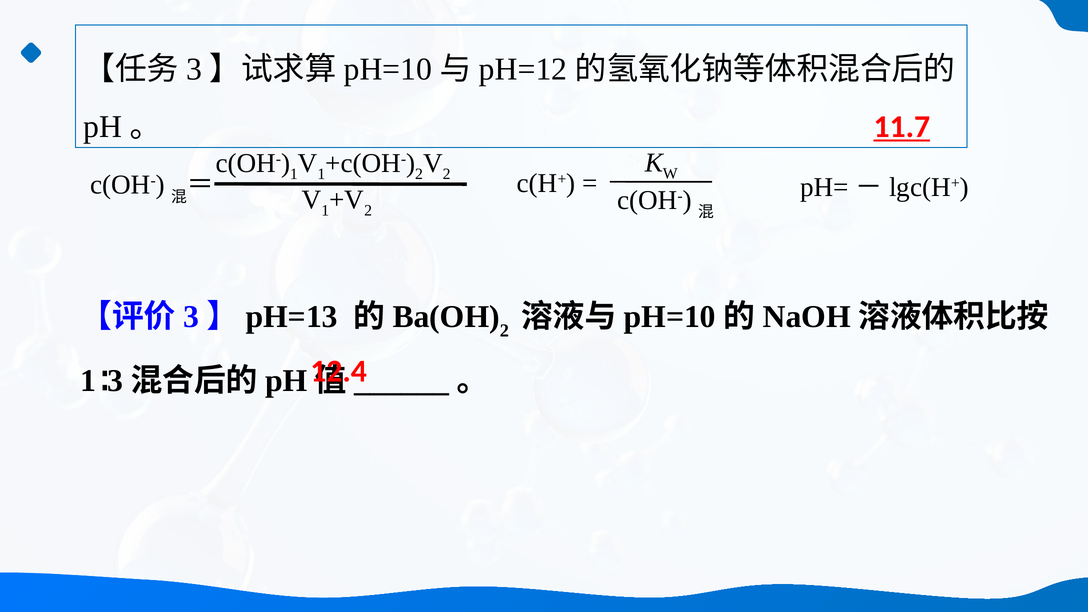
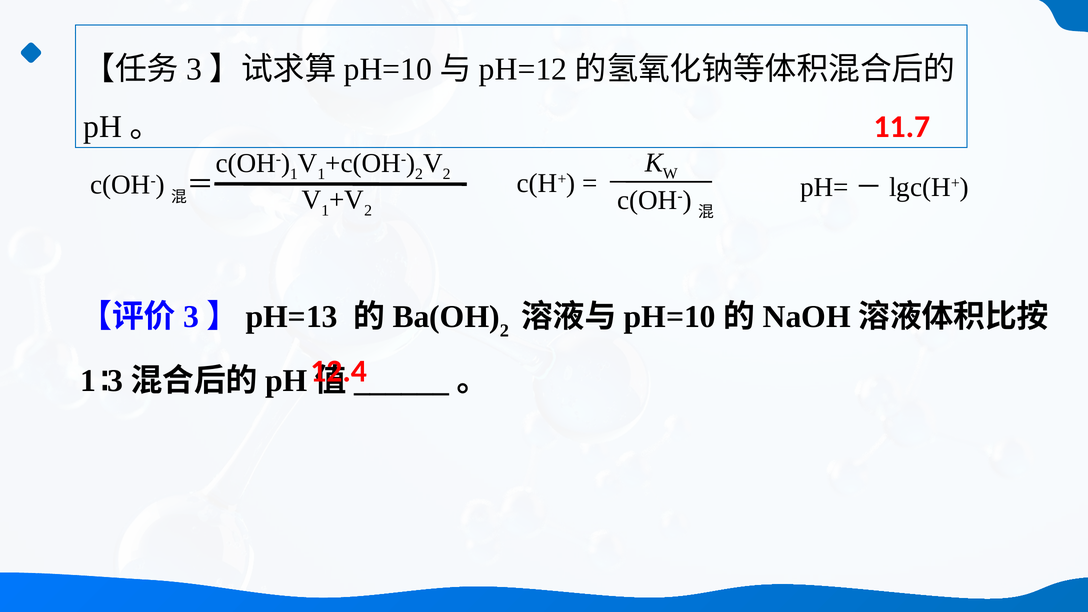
11.7 underline: present -> none
